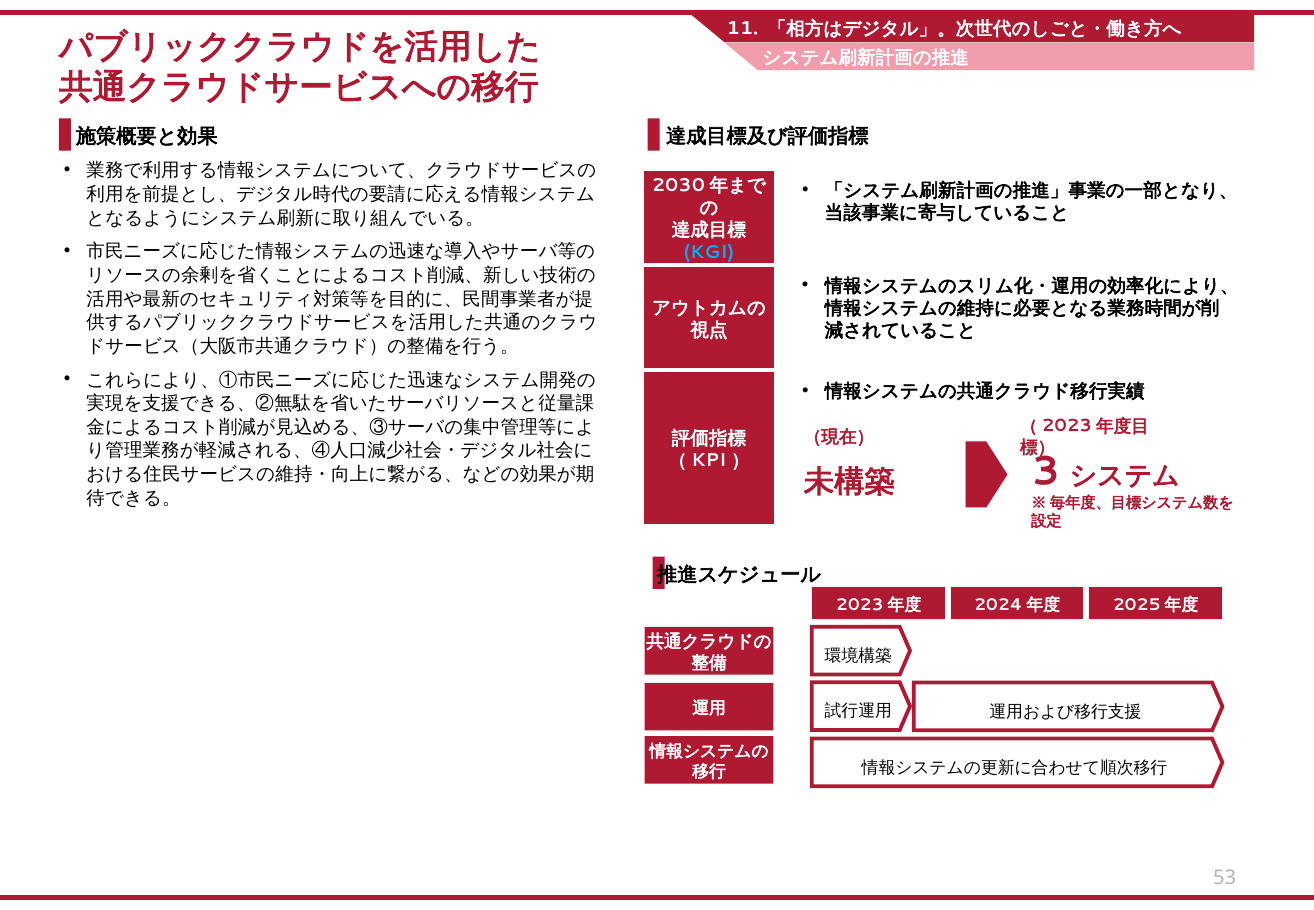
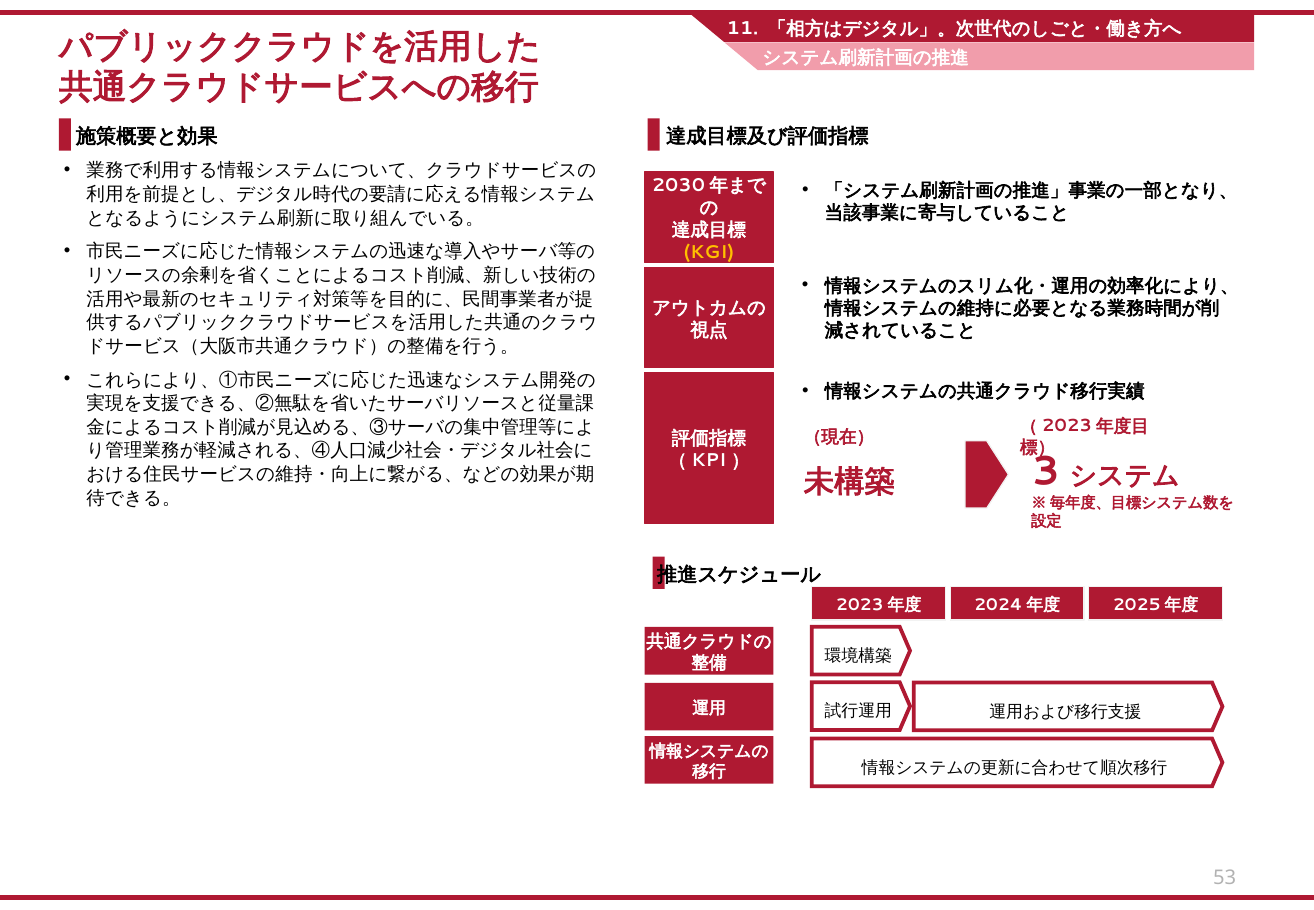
KGI colour: light blue -> yellow
